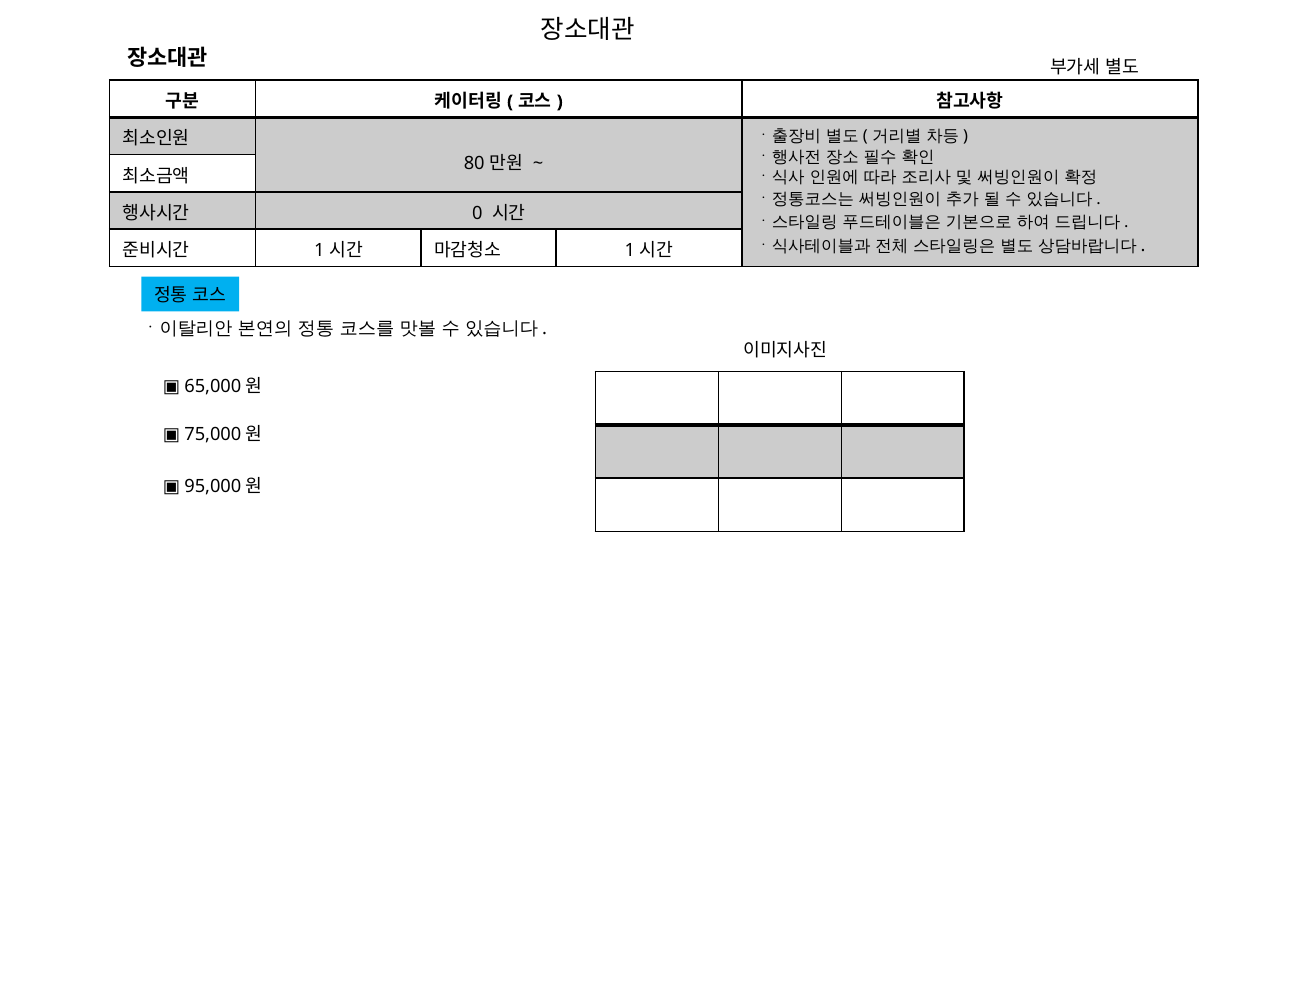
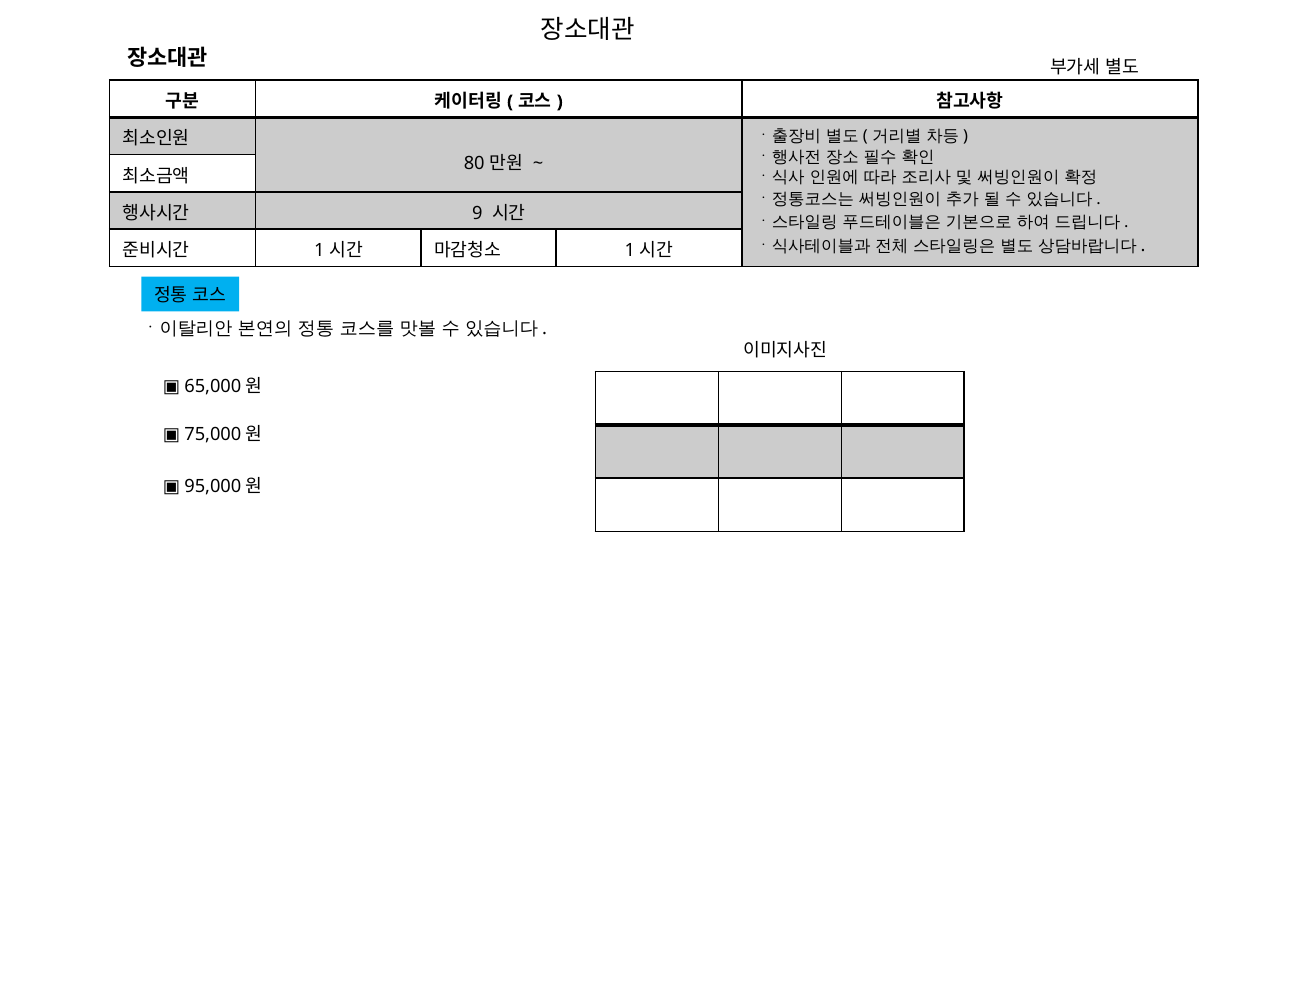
0: 0 -> 9
